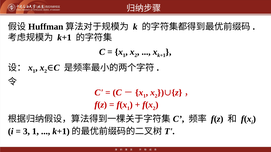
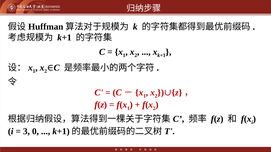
3 1: 1 -> 0
